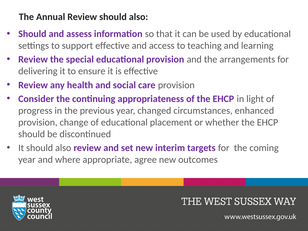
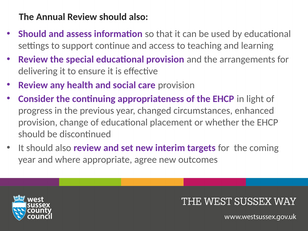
support effective: effective -> continue
